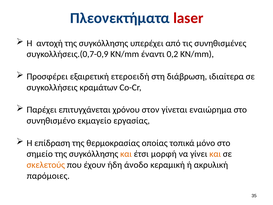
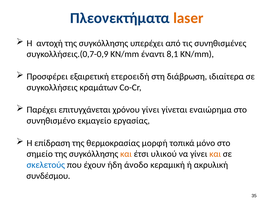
laser colour: red -> orange
0,2: 0,2 -> 8,1
χρόνου στον: στον -> γίνει
οποίας: οποίας -> μορφή
μορφή: μορφή -> υλικού
σκελετούς colour: orange -> blue
παρόμοιες: παρόμοιες -> συνδέσμου
